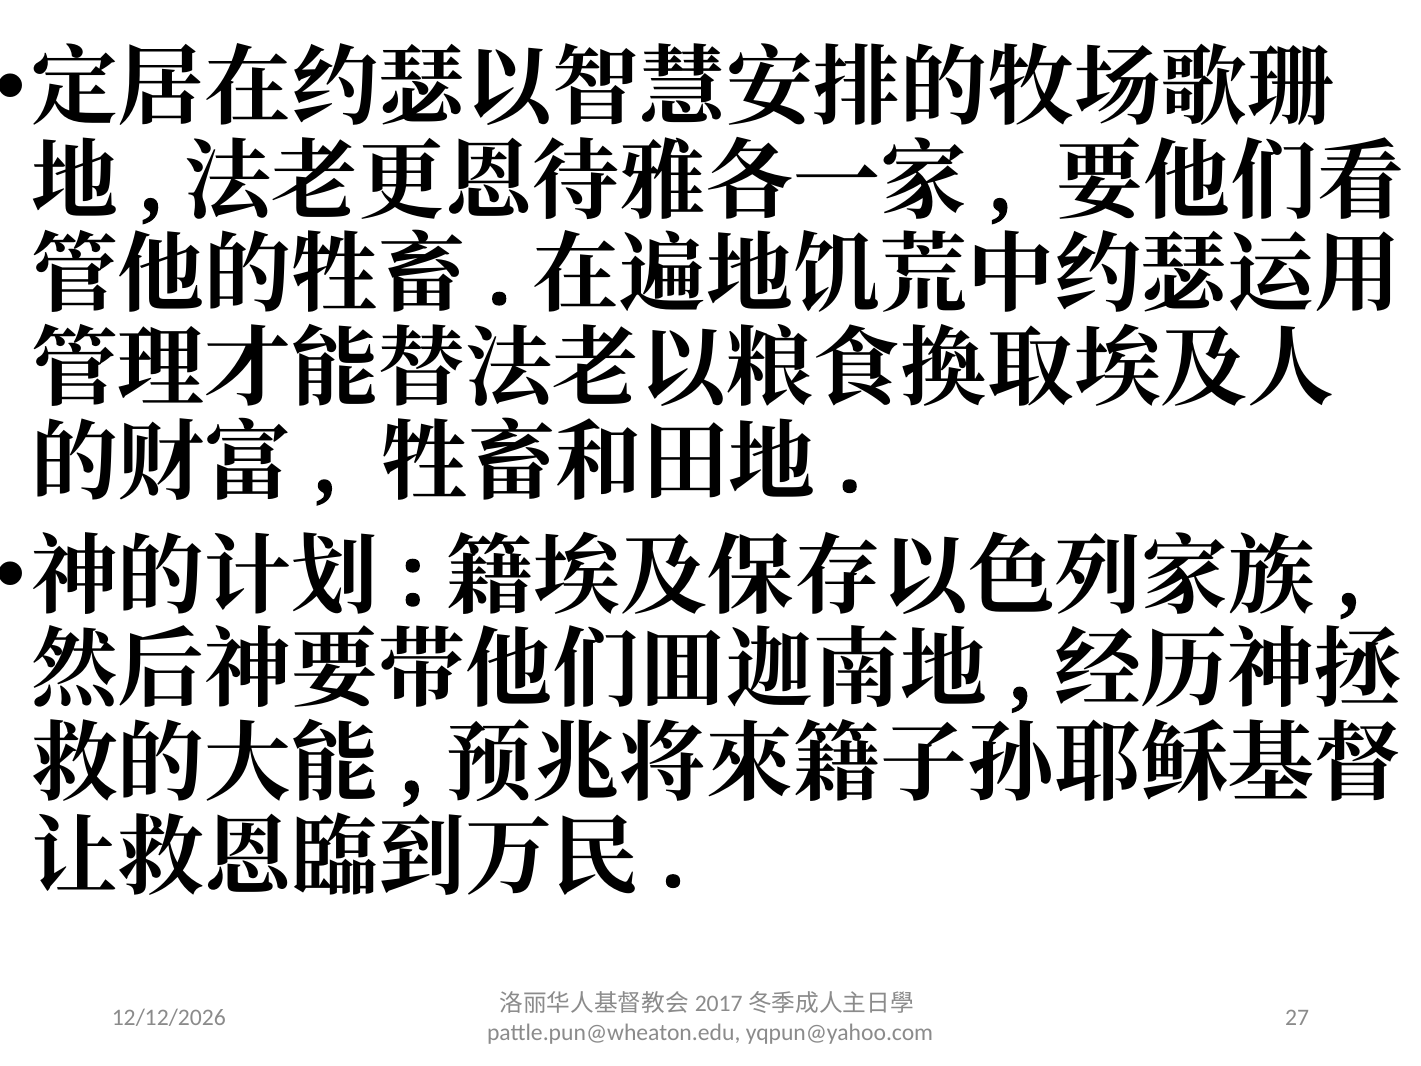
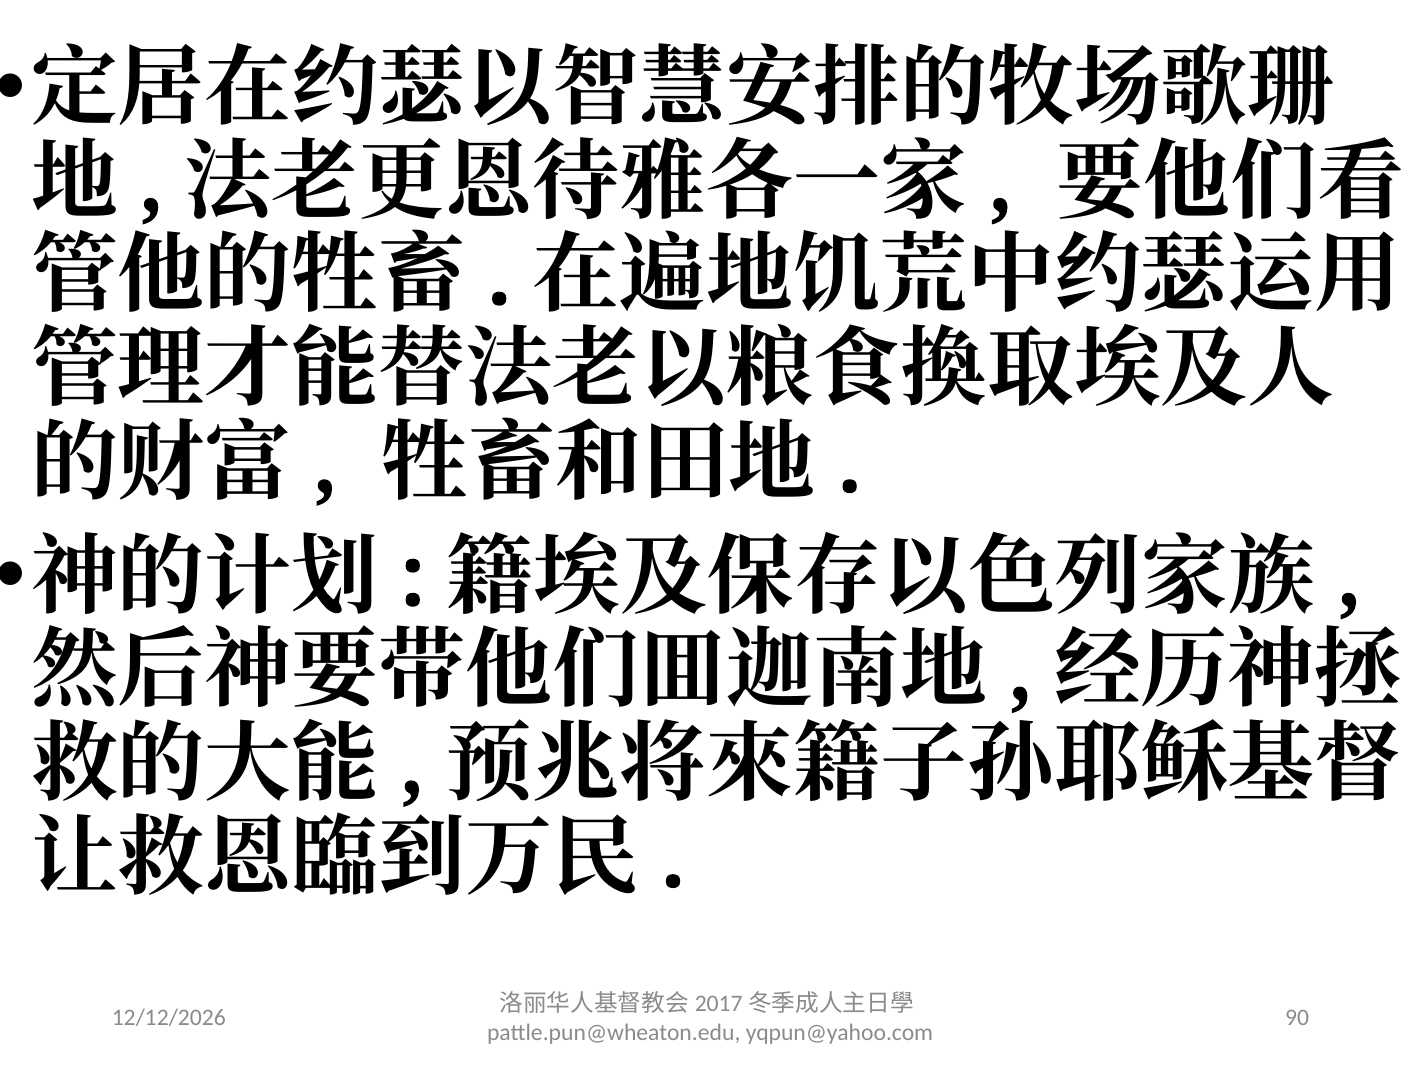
27: 27 -> 90
